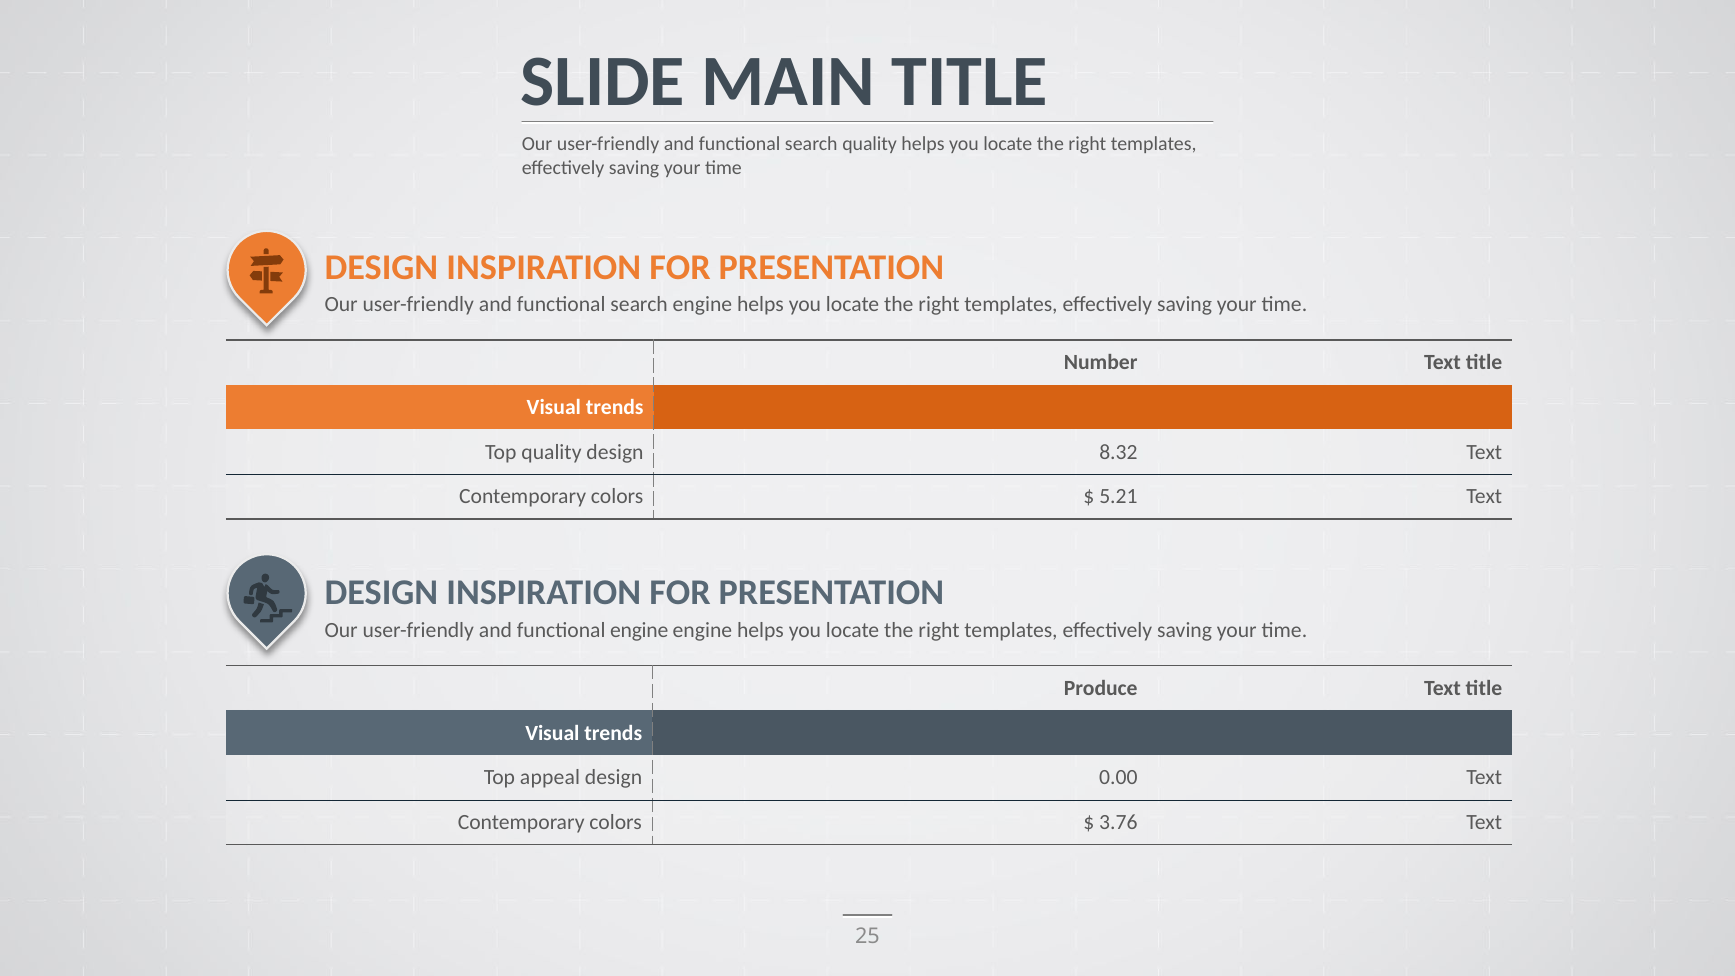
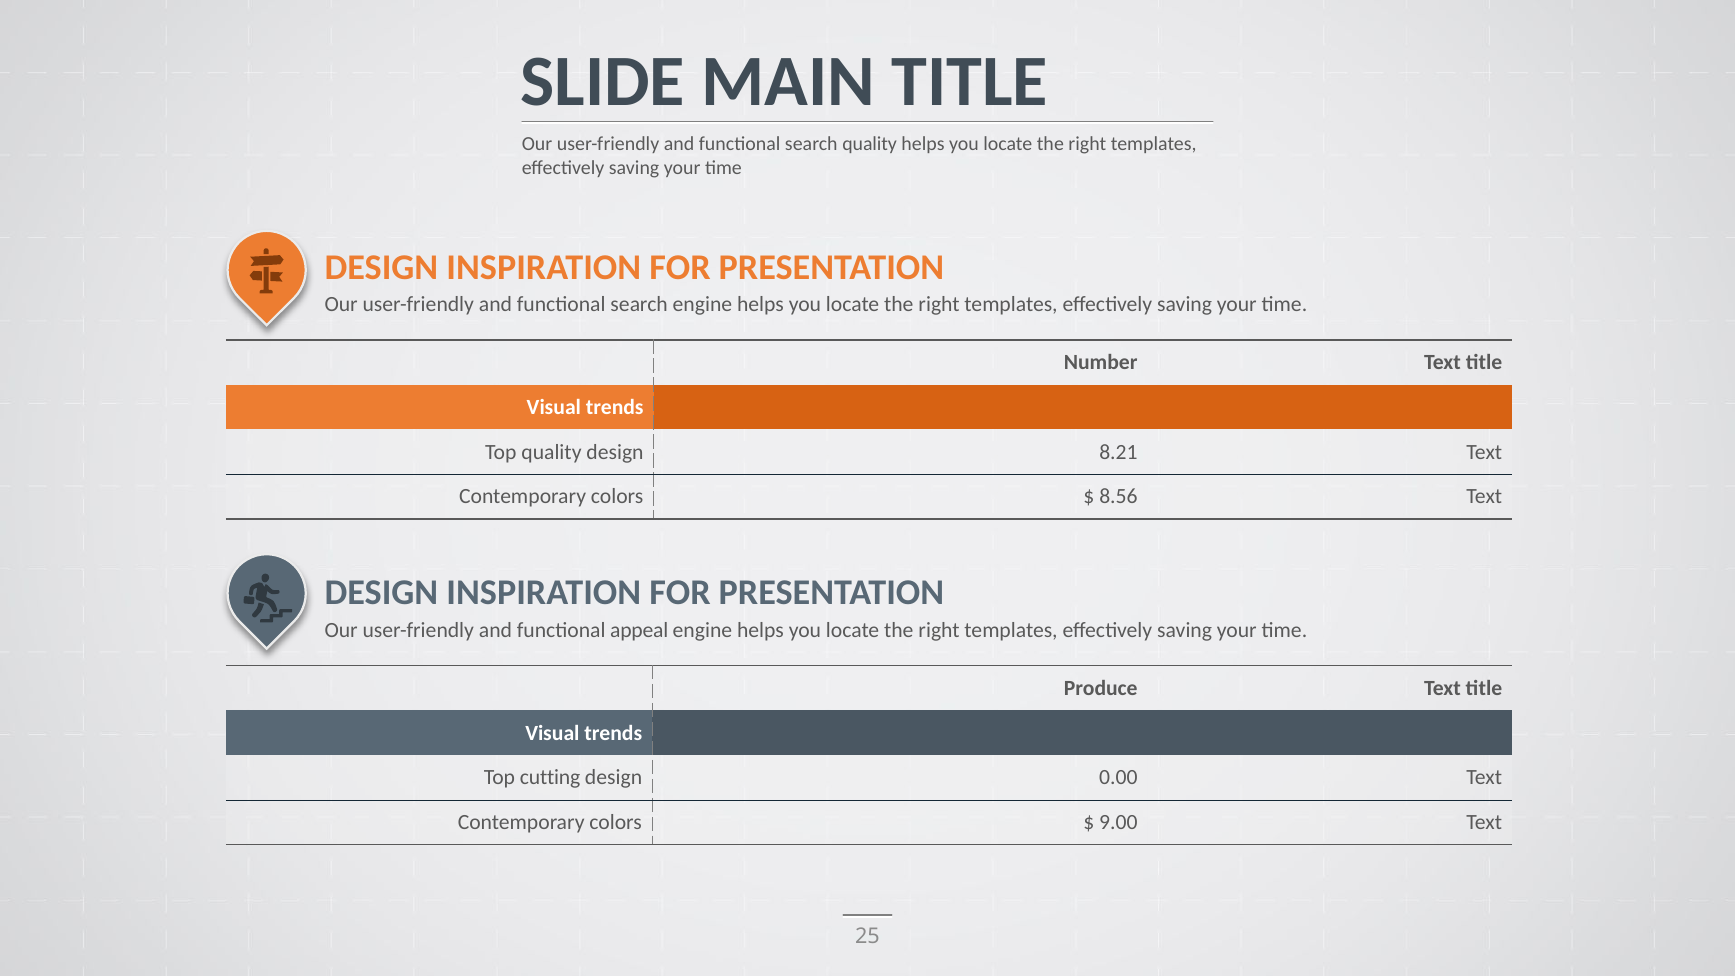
8.32: 8.32 -> 8.21
5.21: 5.21 -> 8.56
functional engine: engine -> appeal
appeal: appeal -> cutting
3.76: 3.76 -> 9.00
